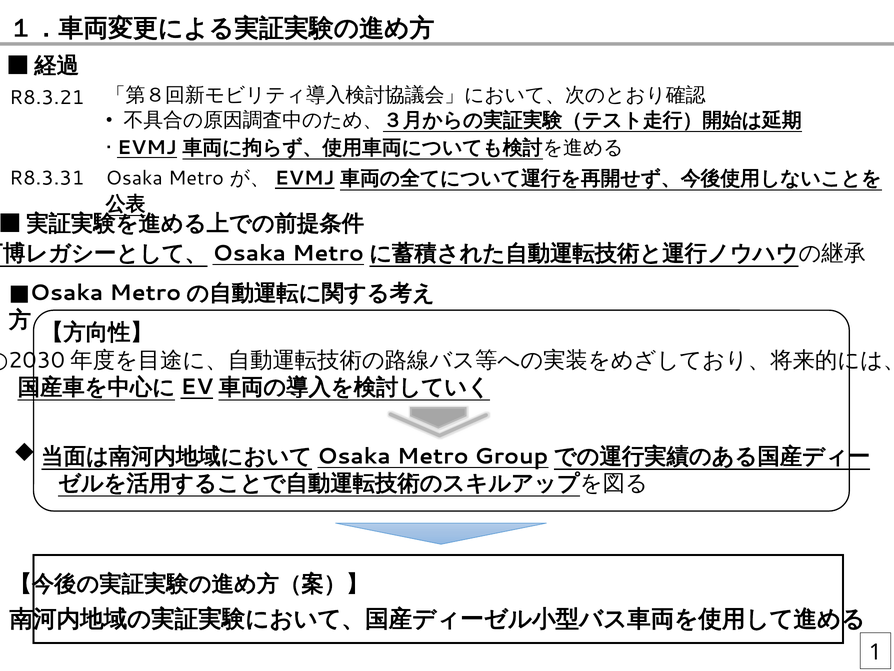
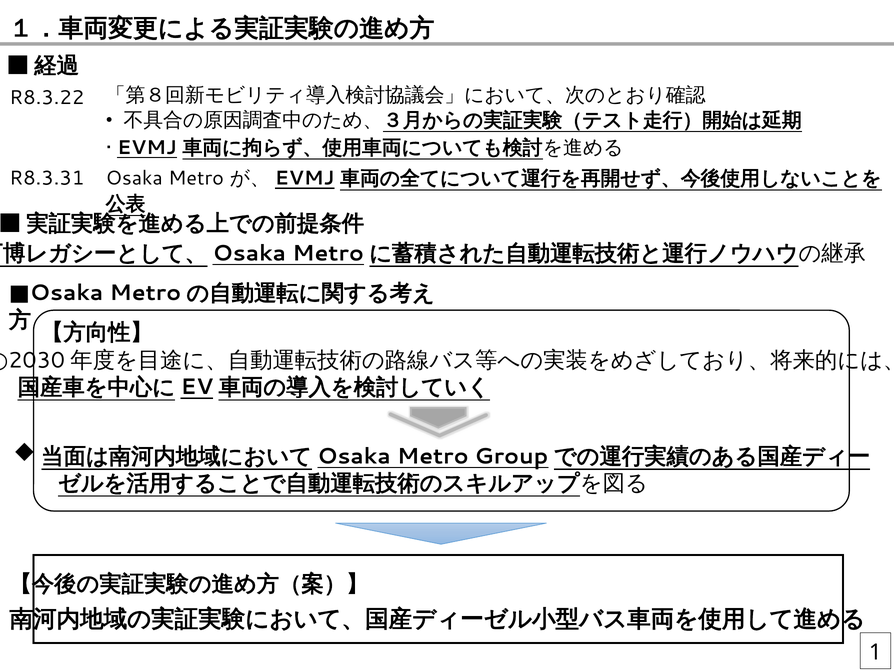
R8.3.21: R8.3.21 -> R8.3.22
